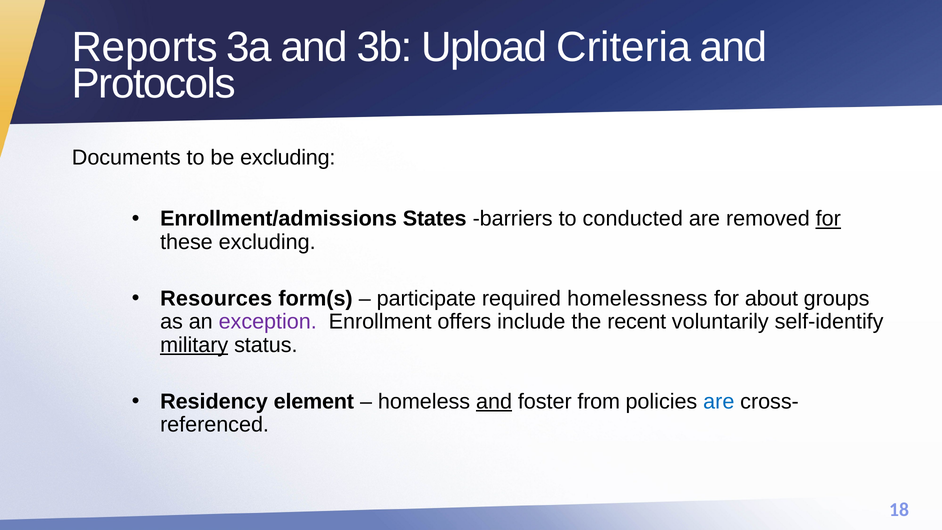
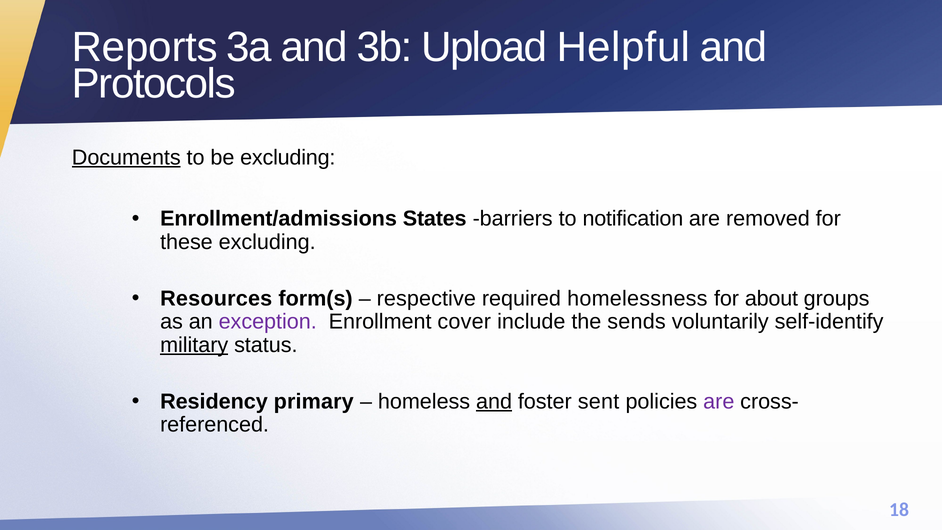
Criteria: Criteria -> Helpful
Documents underline: none -> present
conducted: conducted -> notification
for at (828, 219) underline: present -> none
participate: participate -> respective
offers: offers -> cover
recent: recent -> sends
element: element -> primary
from: from -> sent
are at (719, 401) colour: blue -> purple
